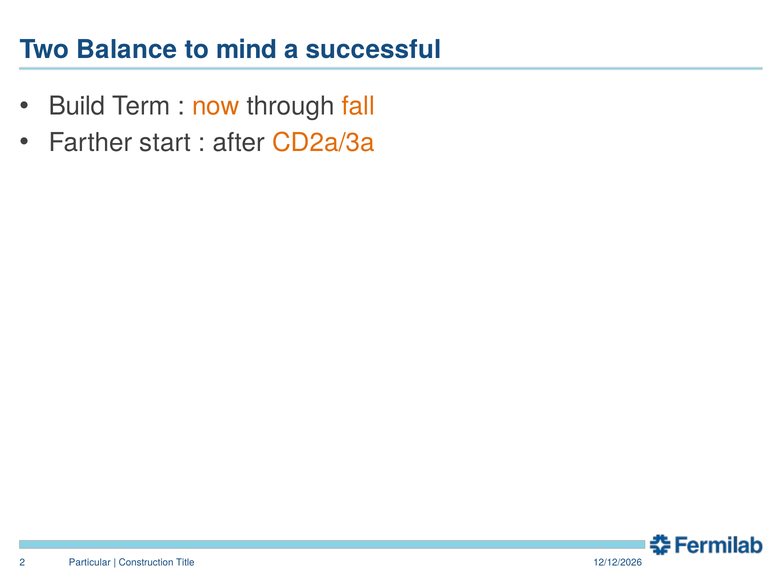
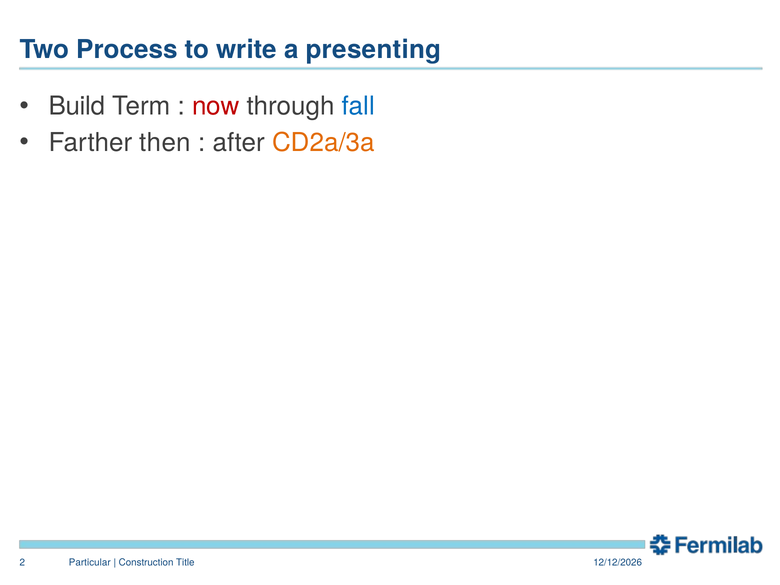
Balance: Balance -> Process
mind: mind -> write
successful: successful -> presenting
now colour: orange -> red
fall colour: orange -> blue
start: start -> then
